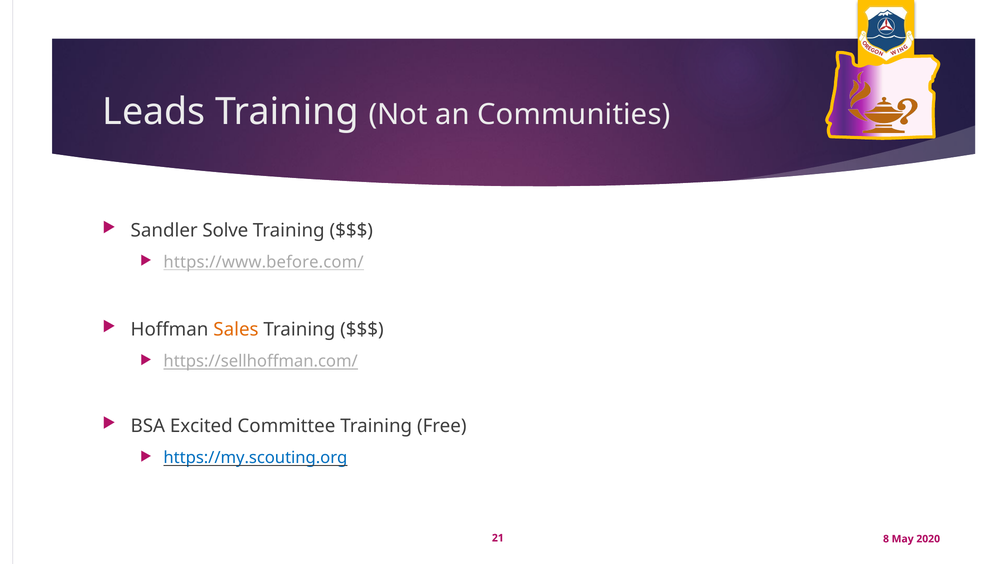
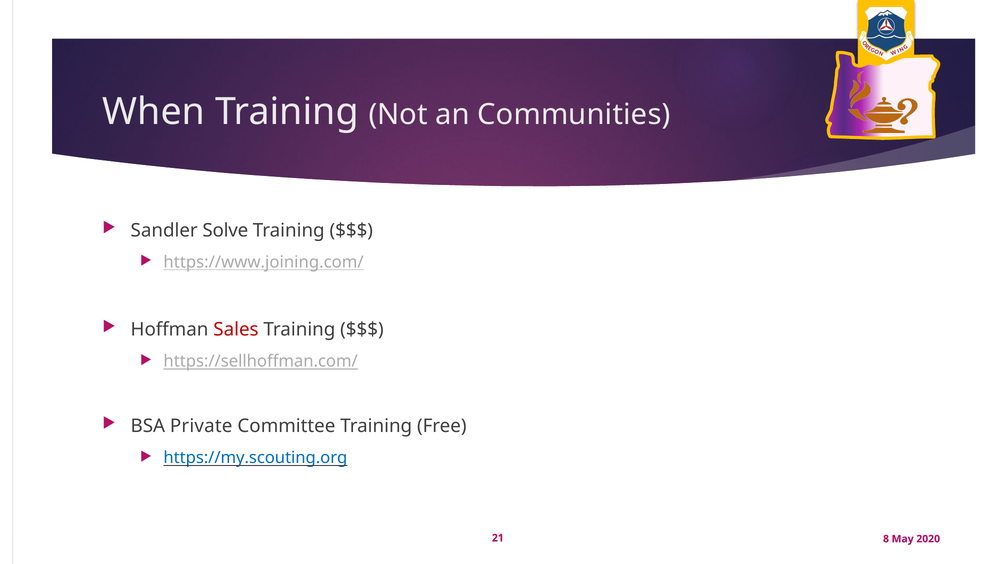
Leads: Leads -> When
https://www.before.com/: https://www.before.com/ -> https://www.joining.com/
Sales colour: orange -> red
Excited: Excited -> Private
